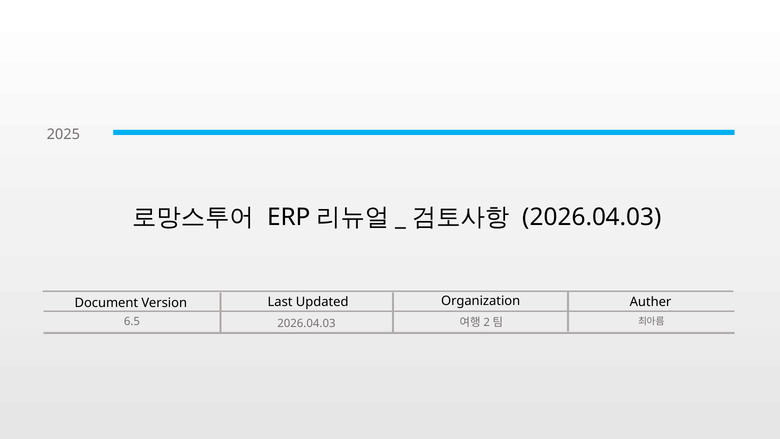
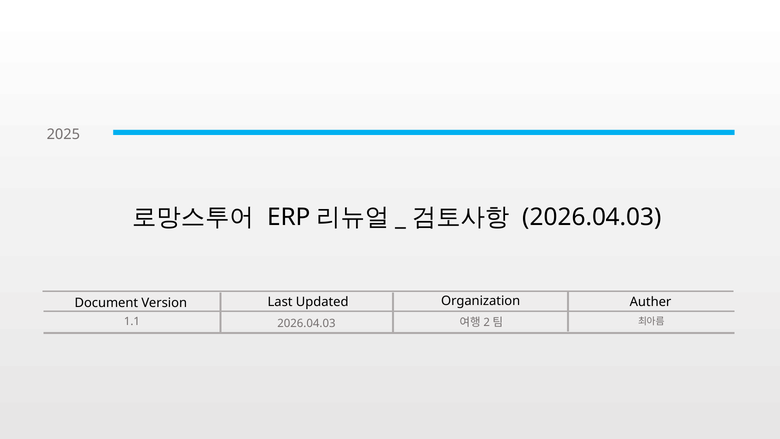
6.5: 6.5 -> 1.1
